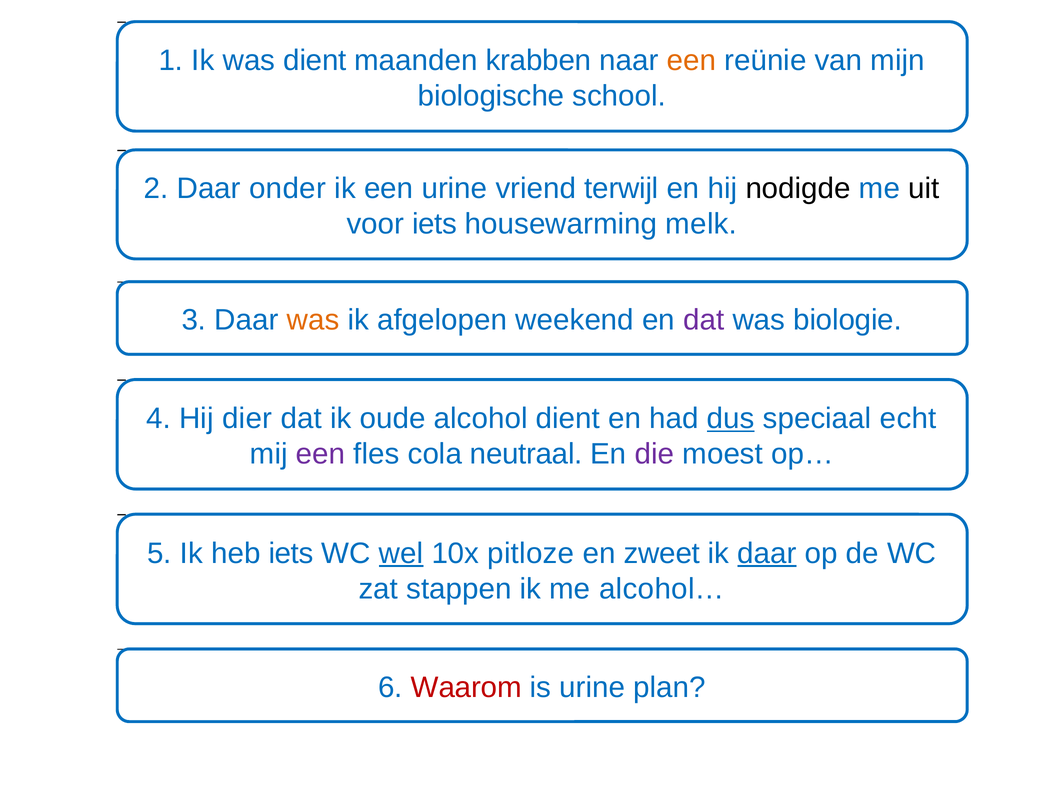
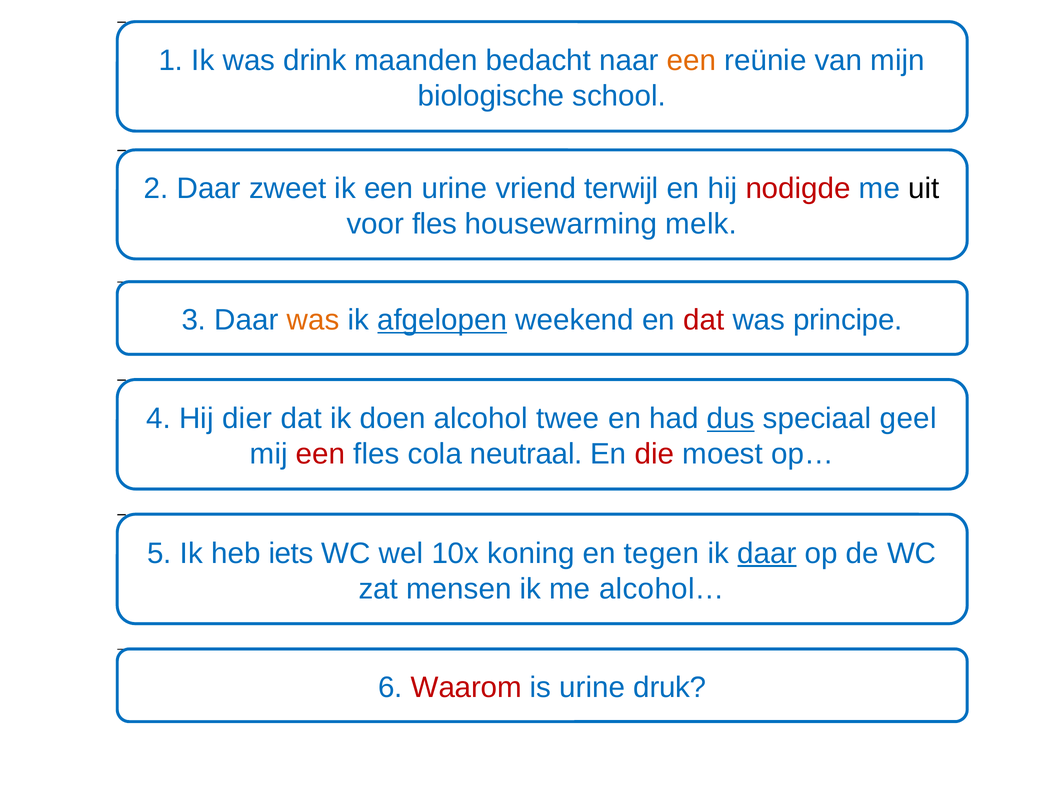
was dient: dient -> drink
maanden krabben: krabben -> bedacht
onder: onder -> zweet
nodigde at (798, 189) colour: black -> red
voor iets: iets -> fles
afgelopen at (442, 320) underline: none -> present
dat at (704, 320) colour: purple -> red
biologie: biologie -> principe
ik oude: oude -> doen
alcohol dient: dient -> twee
speciaal echt: echt -> geel
een at (321, 454) colour: purple -> red
die at (654, 454) colour: purple -> red
wel at (401, 553) underline: present -> none
pitloze: pitloze -> koning
en zweet: zweet -> tegen
stappen: stappen -> mensen
plan: plan -> druk
